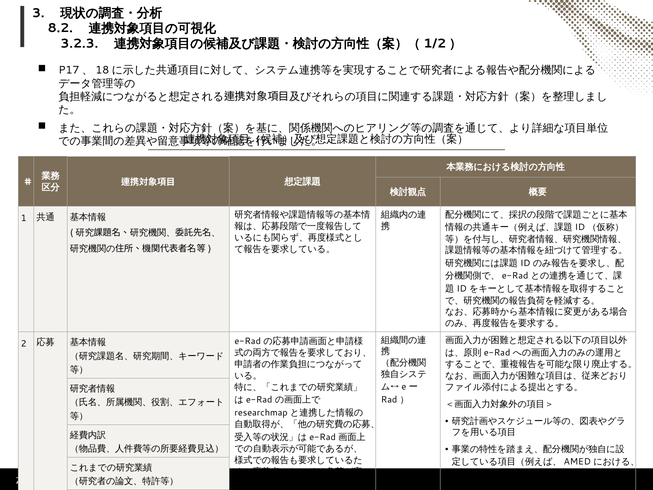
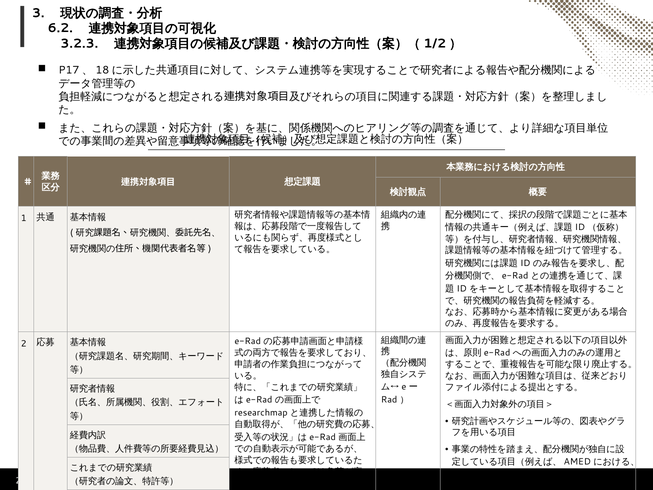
8.2: 8.2 -> 6.2
